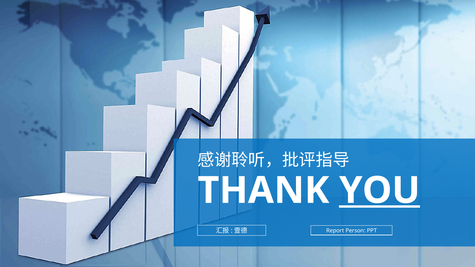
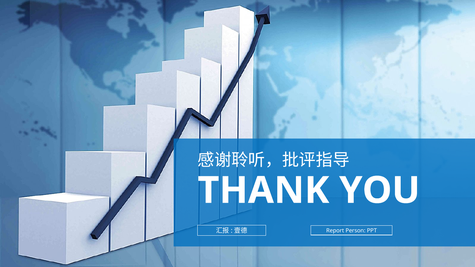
YOU underline: present -> none
